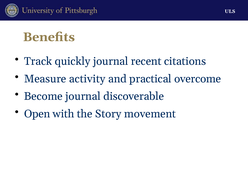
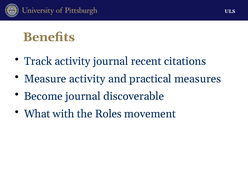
Track quickly: quickly -> activity
overcome: overcome -> measures
Open: Open -> What
Story: Story -> Roles
